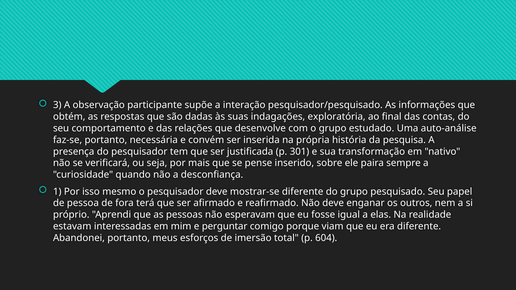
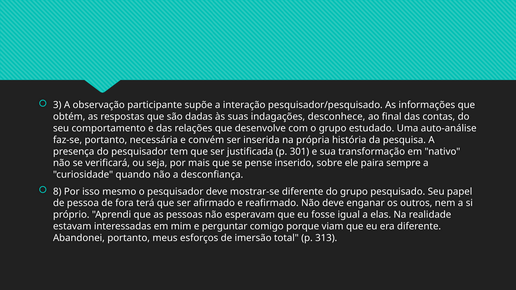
exploratória: exploratória -> desconhece
1: 1 -> 8
604: 604 -> 313
